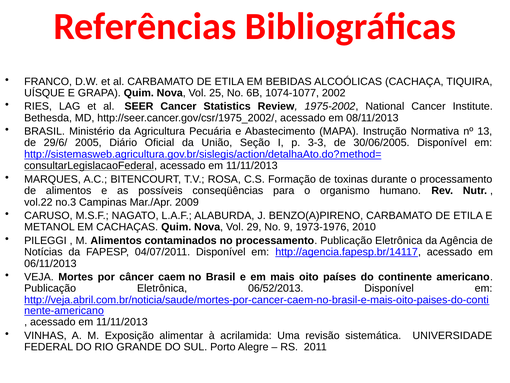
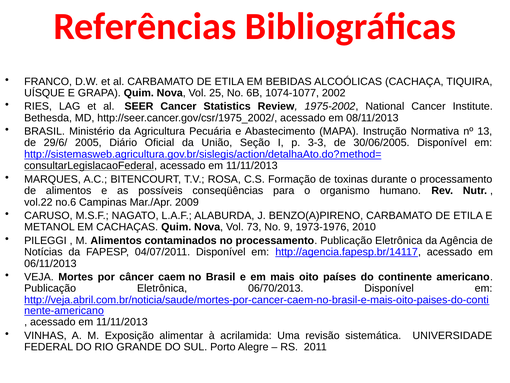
no.3: no.3 -> no.6
29: 29 -> 73
06/52/2013: 06/52/2013 -> 06/70/2013
